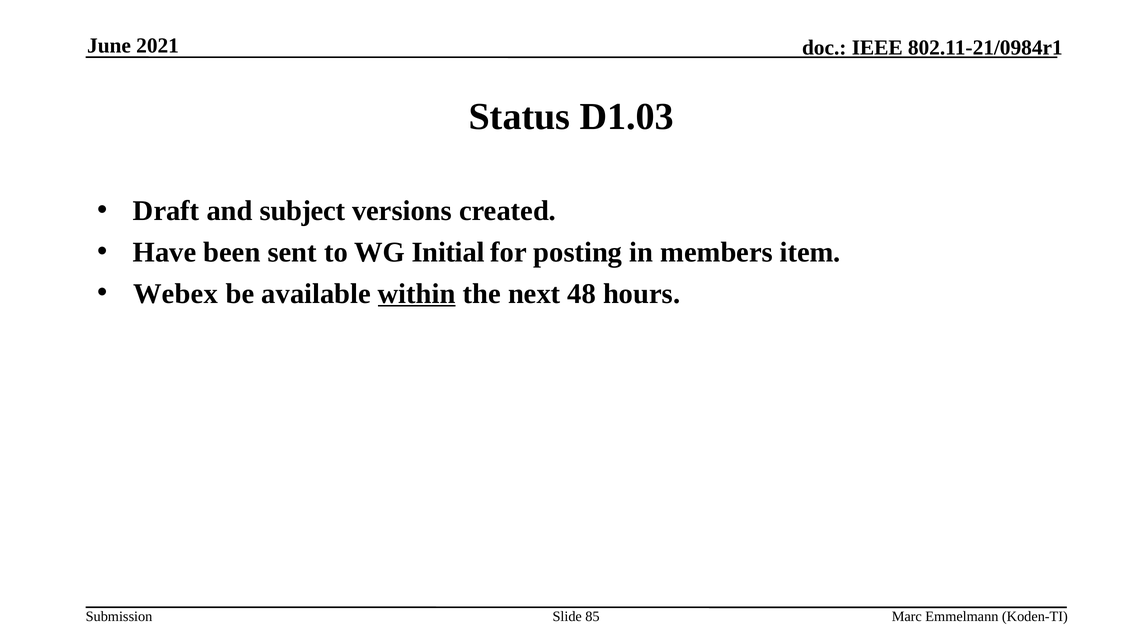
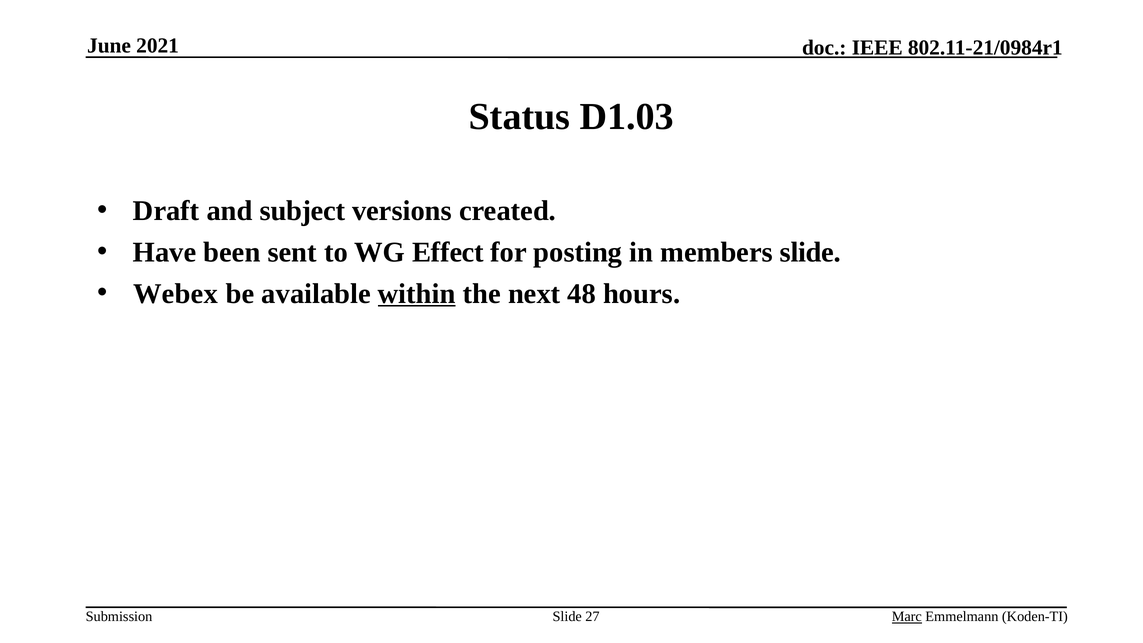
Initial: Initial -> Effect
members item: item -> slide
85: 85 -> 27
Marc underline: none -> present
